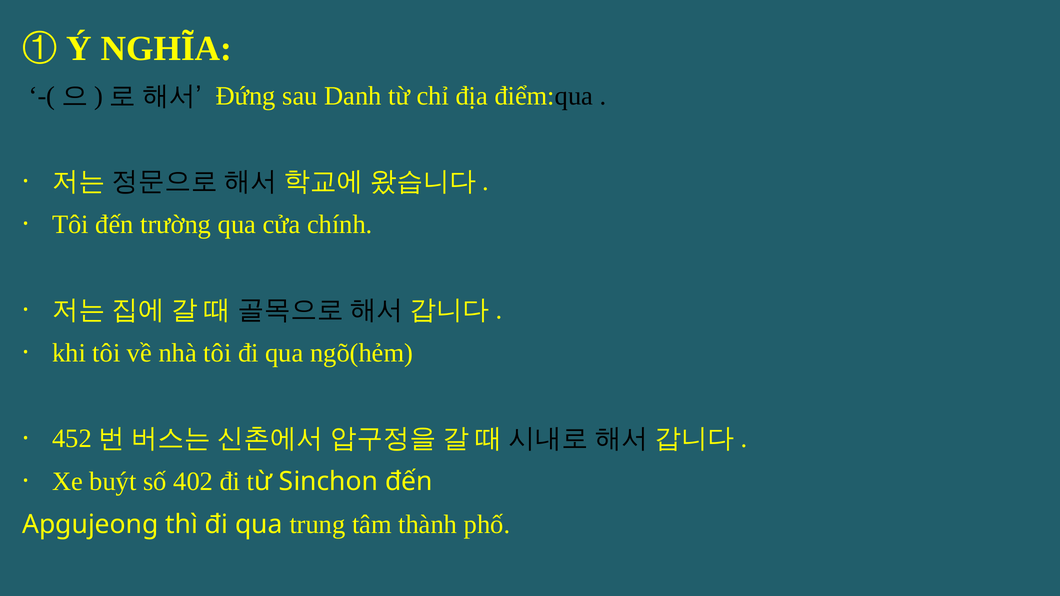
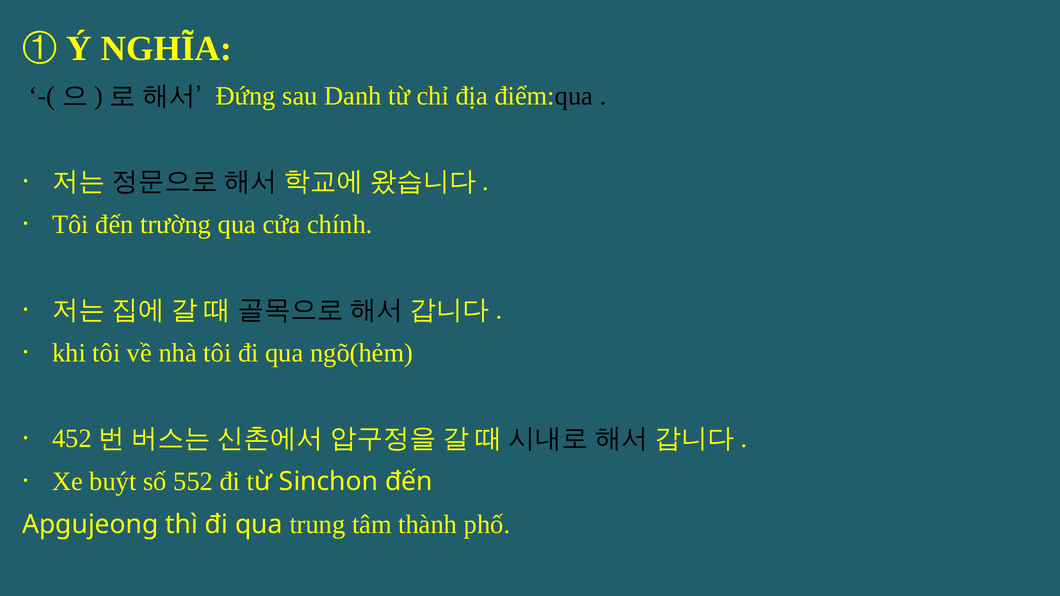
402: 402 -> 552
